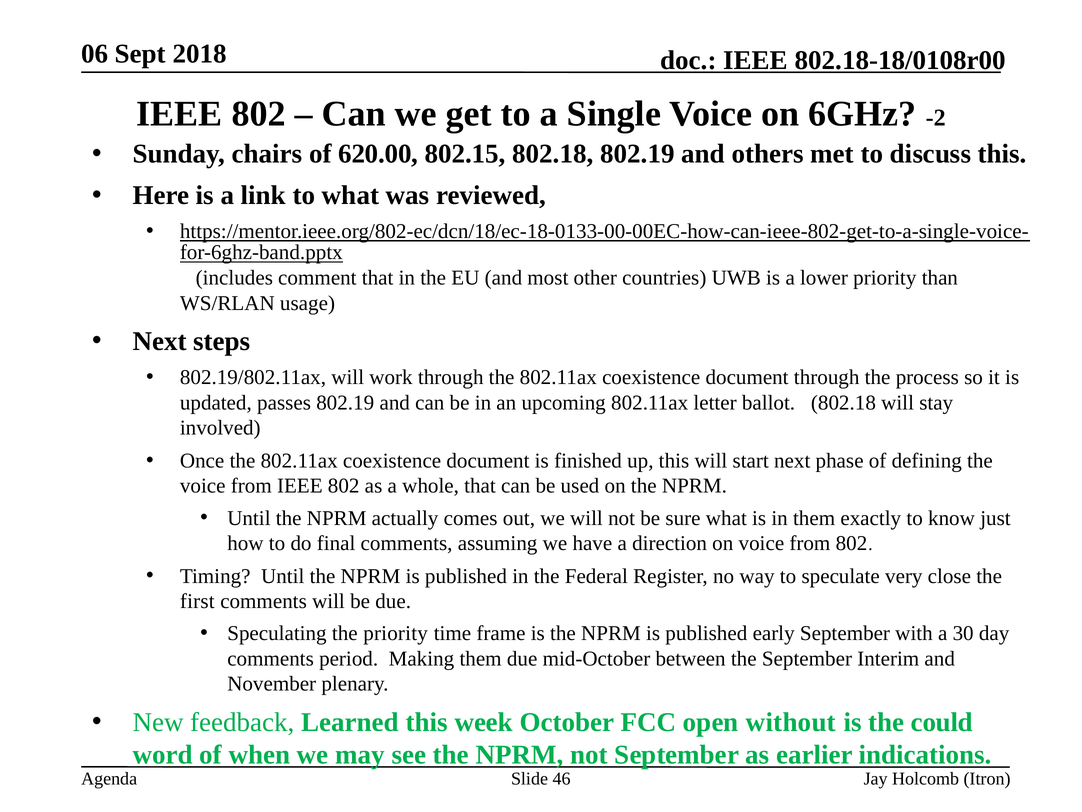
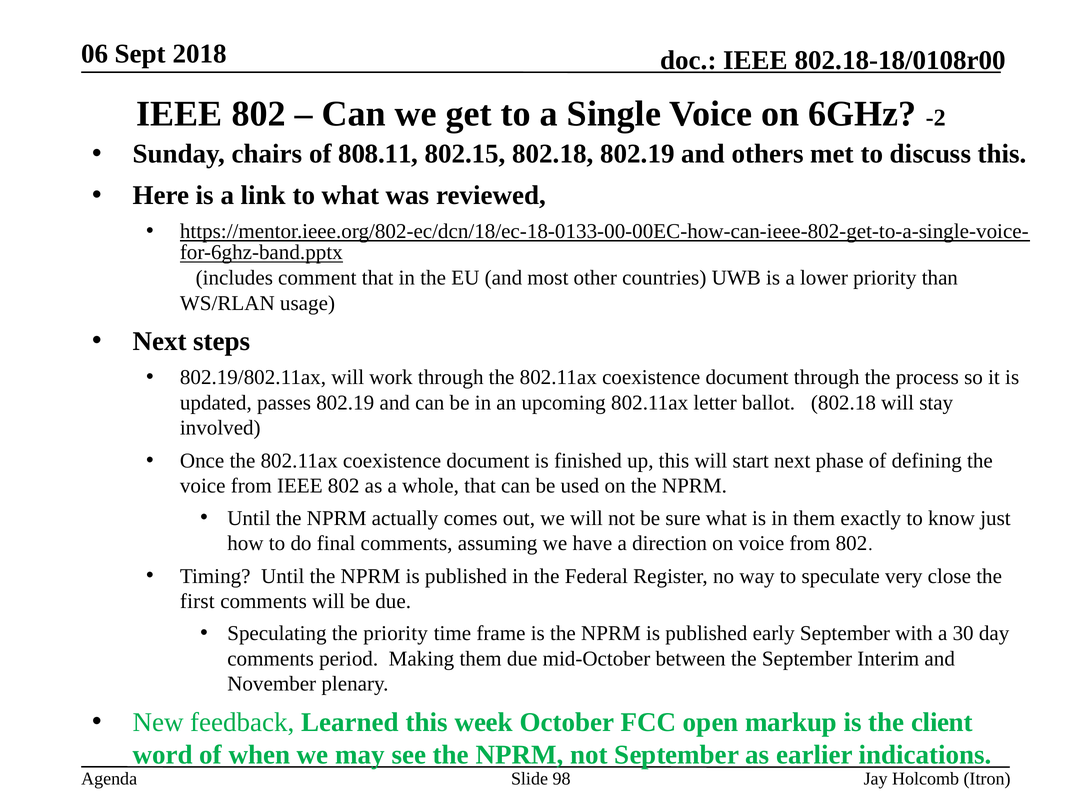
620.00: 620.00 -> 808.11
without: without -> markup
could: could -> client
46: 46 -> 98
